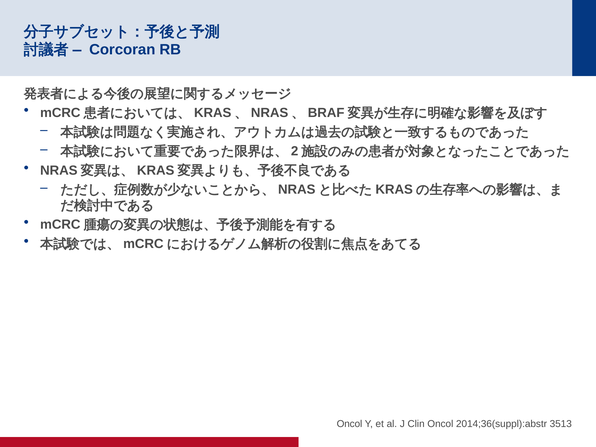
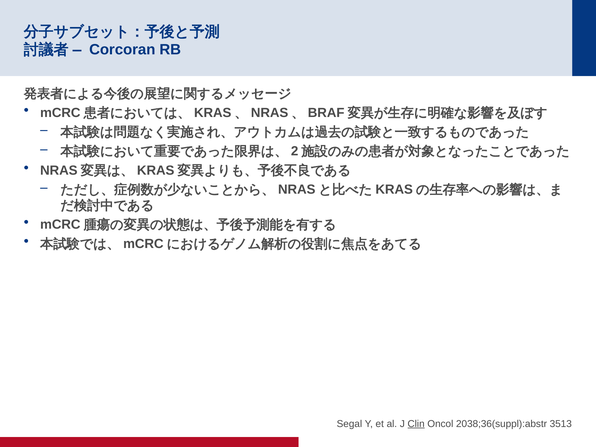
Oncol at (349, 424): Oncol -> Segal
Clin underline: none -> present
2014;36(suppl):abstr: 2014;36(suppl):abstr -> 2038;36(suppl):abstr
